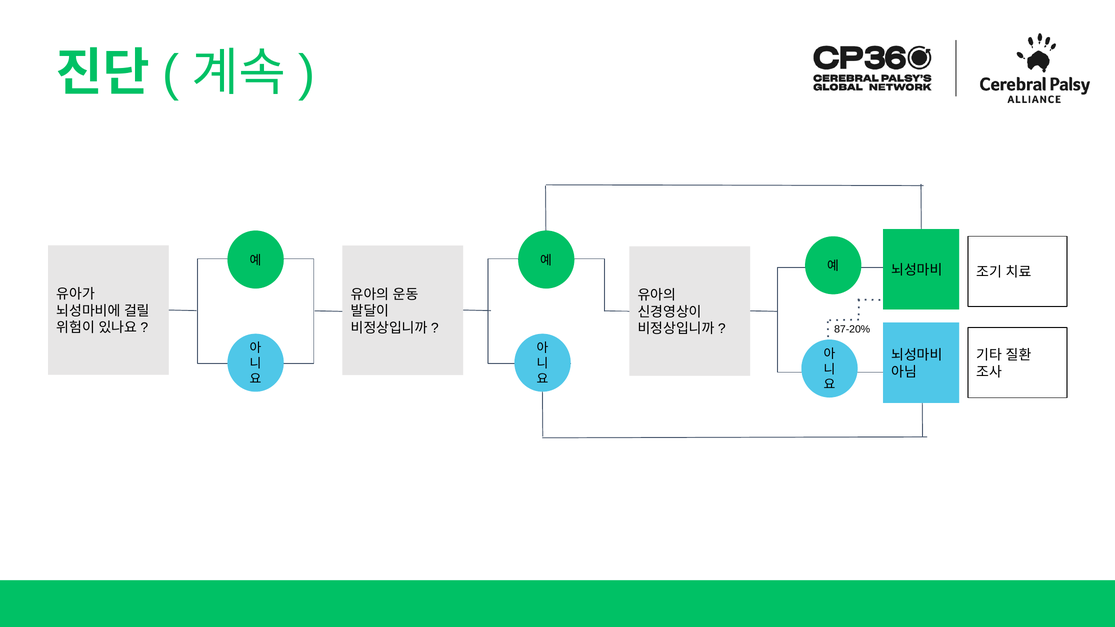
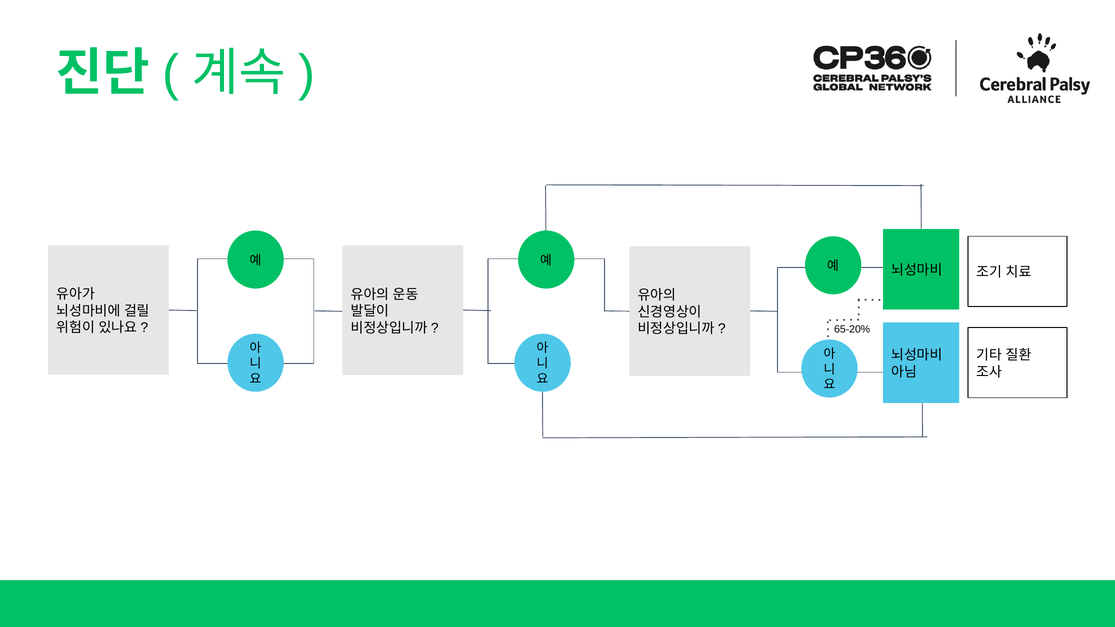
87-20%: 87-20% -> 65-20%
